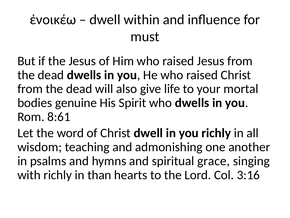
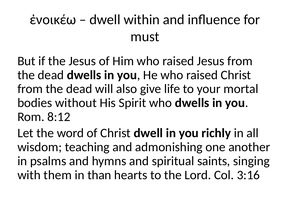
genuine: genuine -> without
8:61: 8:61 -> 8:12
grace: grace -> saints
with richly: richly -> them
